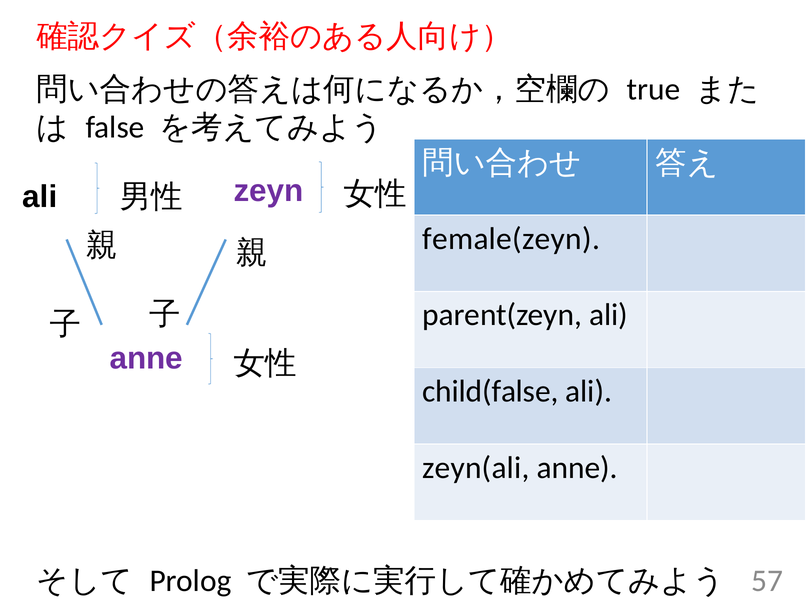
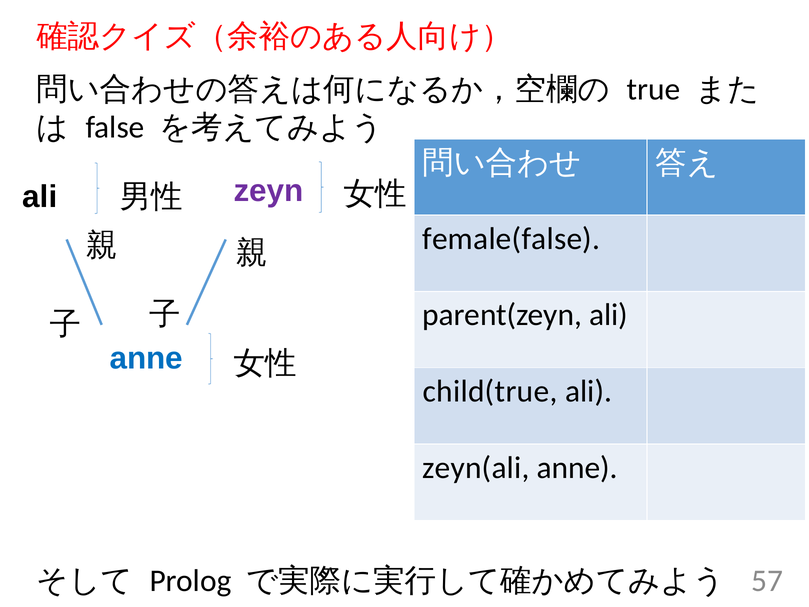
female(zeyn: female(zeyn -> female(false
anne at (146, 358) colour: purple -> blue
child(false: child(false -> child(true
